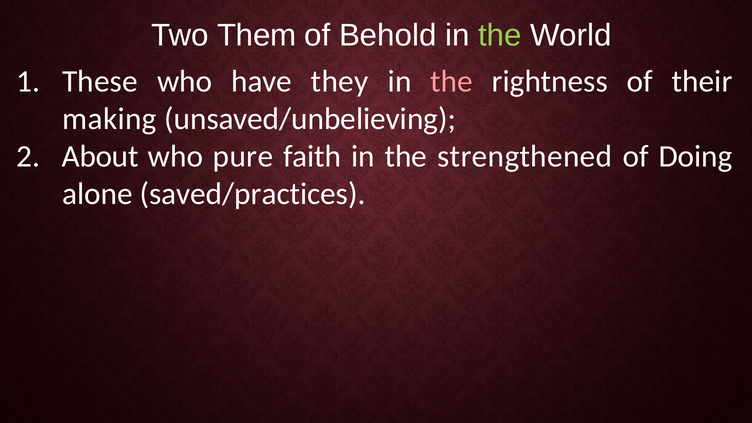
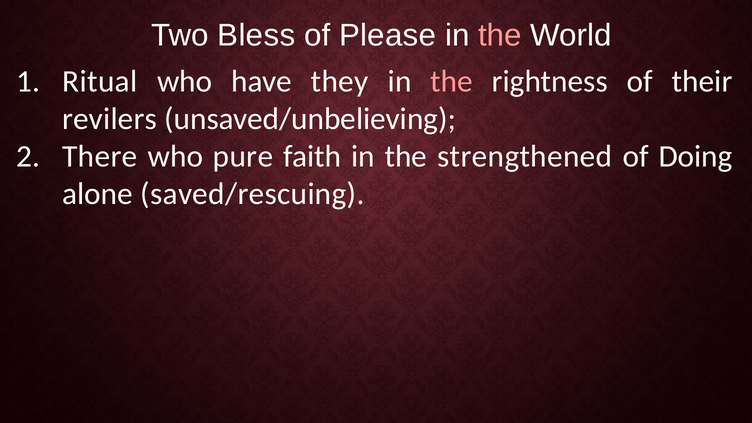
Them: Them -> Bless
Behold: Behold -> Please
the at (500, 36) colour: light green -> pink
These: These -> Ritual
making: making -> revilers
About: About -> There
saved/practices: saved/practices -> saved/rescuing
